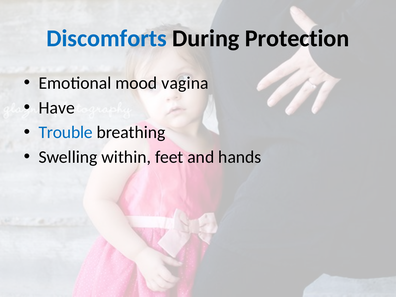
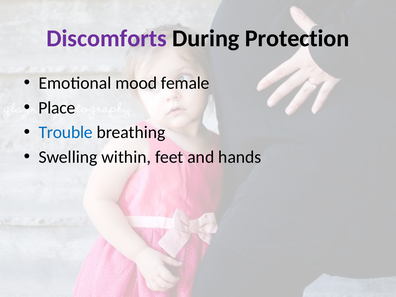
Discomforts colour: blue -> purple
vagina: vagina -> female
Have: Have -> Place
